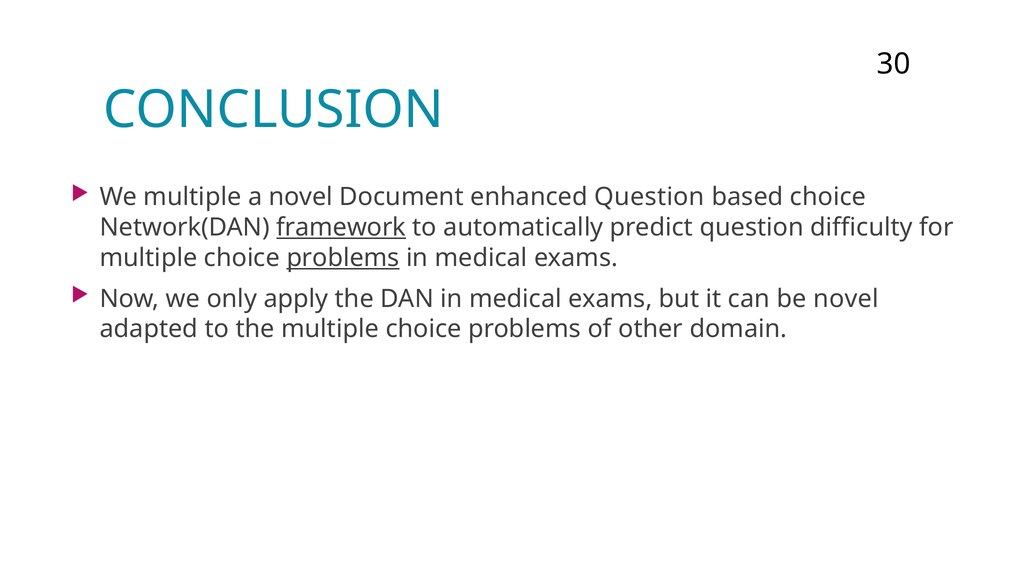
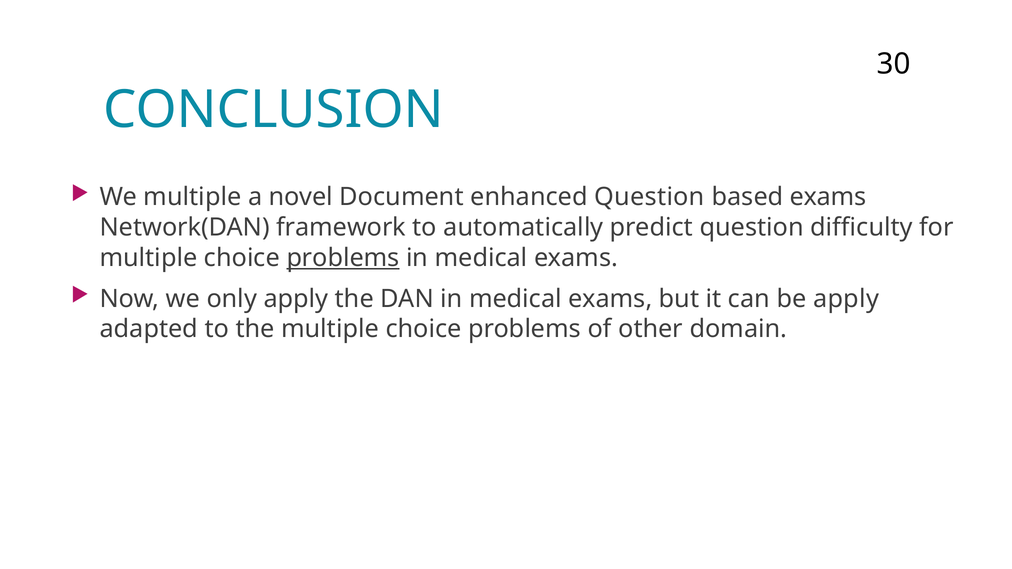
based choice: choice -> exams
framework underline: present -> none
be novel: novel -> apply
